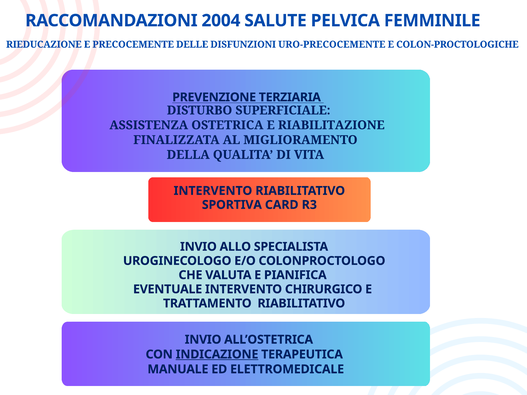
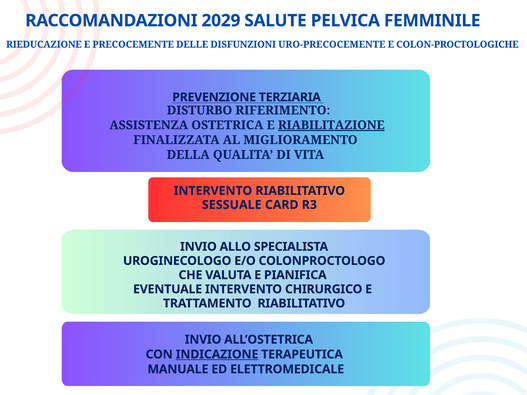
2004: 2004 -> 2029
SUPERFICIALE: SUPERFICIALE -> RIFERIMENTO
RIABILITAZIONE underline: none -> present
SPORTIVA: SPORTIVA -> SESSUALE
